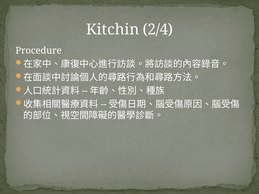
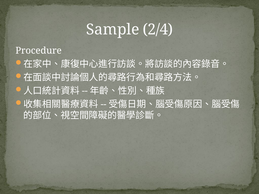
Kitchin: Kitchin -> Sample
